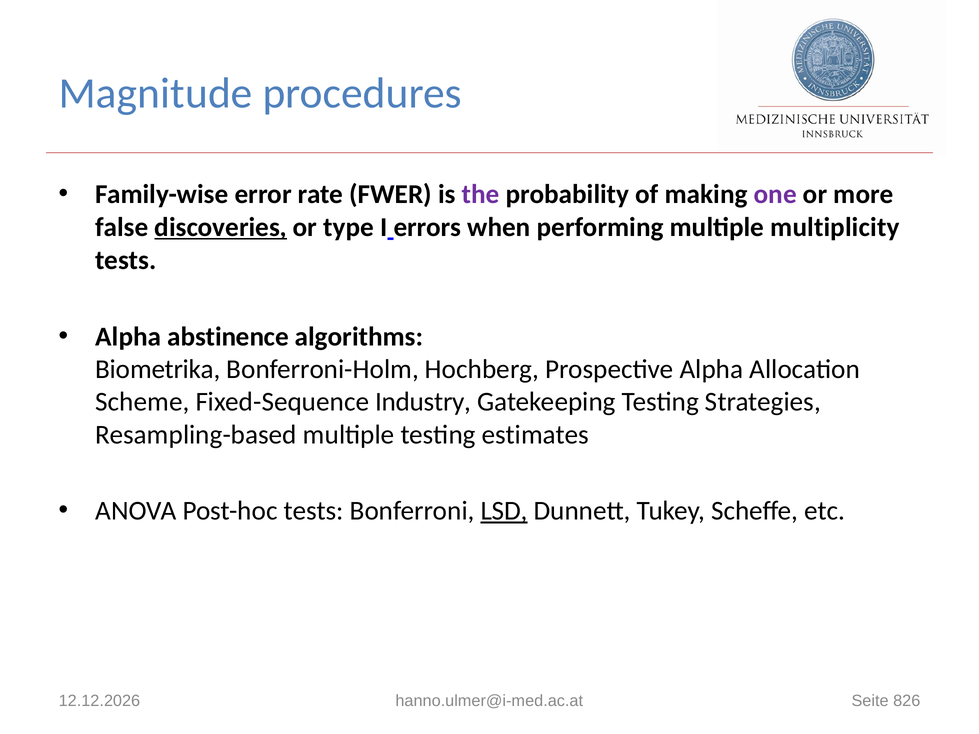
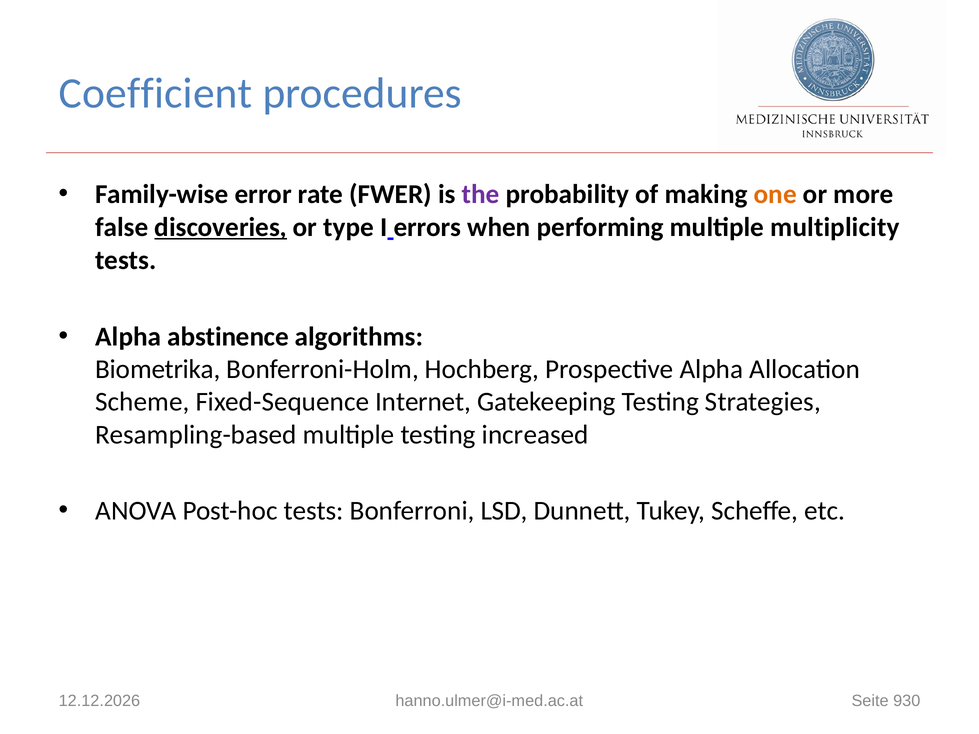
Magnitude: Magnitude -> Coefficient
one colour: purple -> orange
Industry: Industry -> Internet
estimates: estimates -> increased
LSD underline: present -> none
826: 826 -> 930
